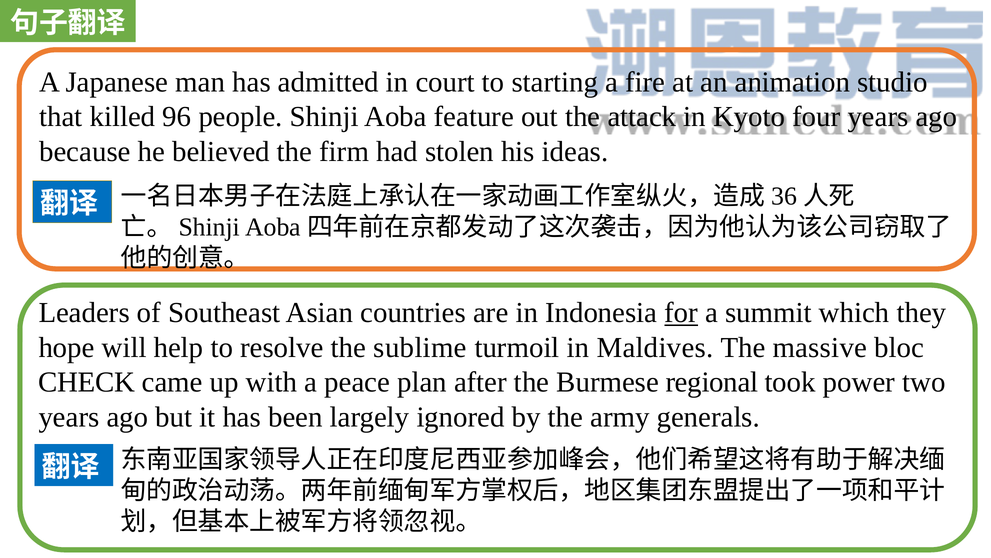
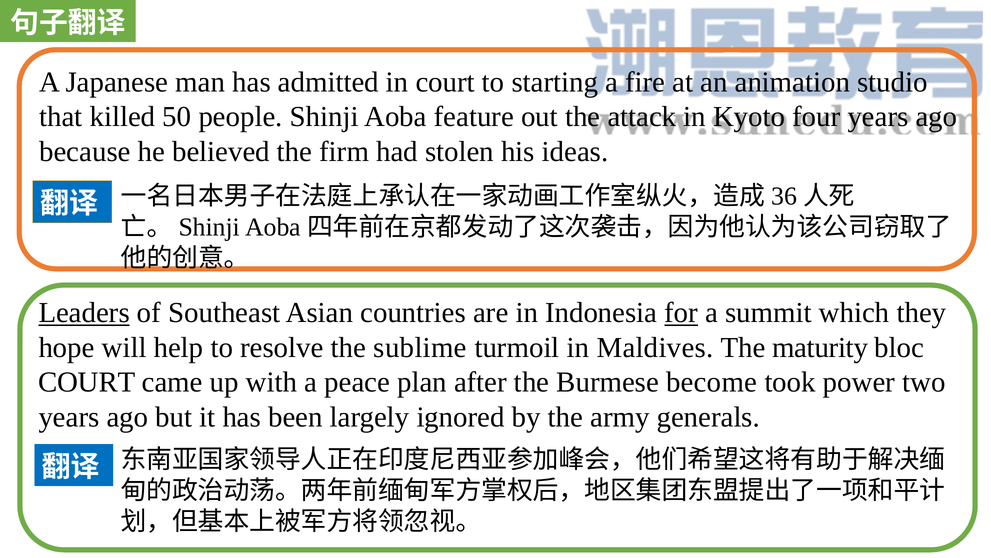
96: 96 -> 50
Leaders underline: none -> present
massive: massive -> maturity
CHECK at (87, 382): CHECK -> COURT
regional: regional -> become
